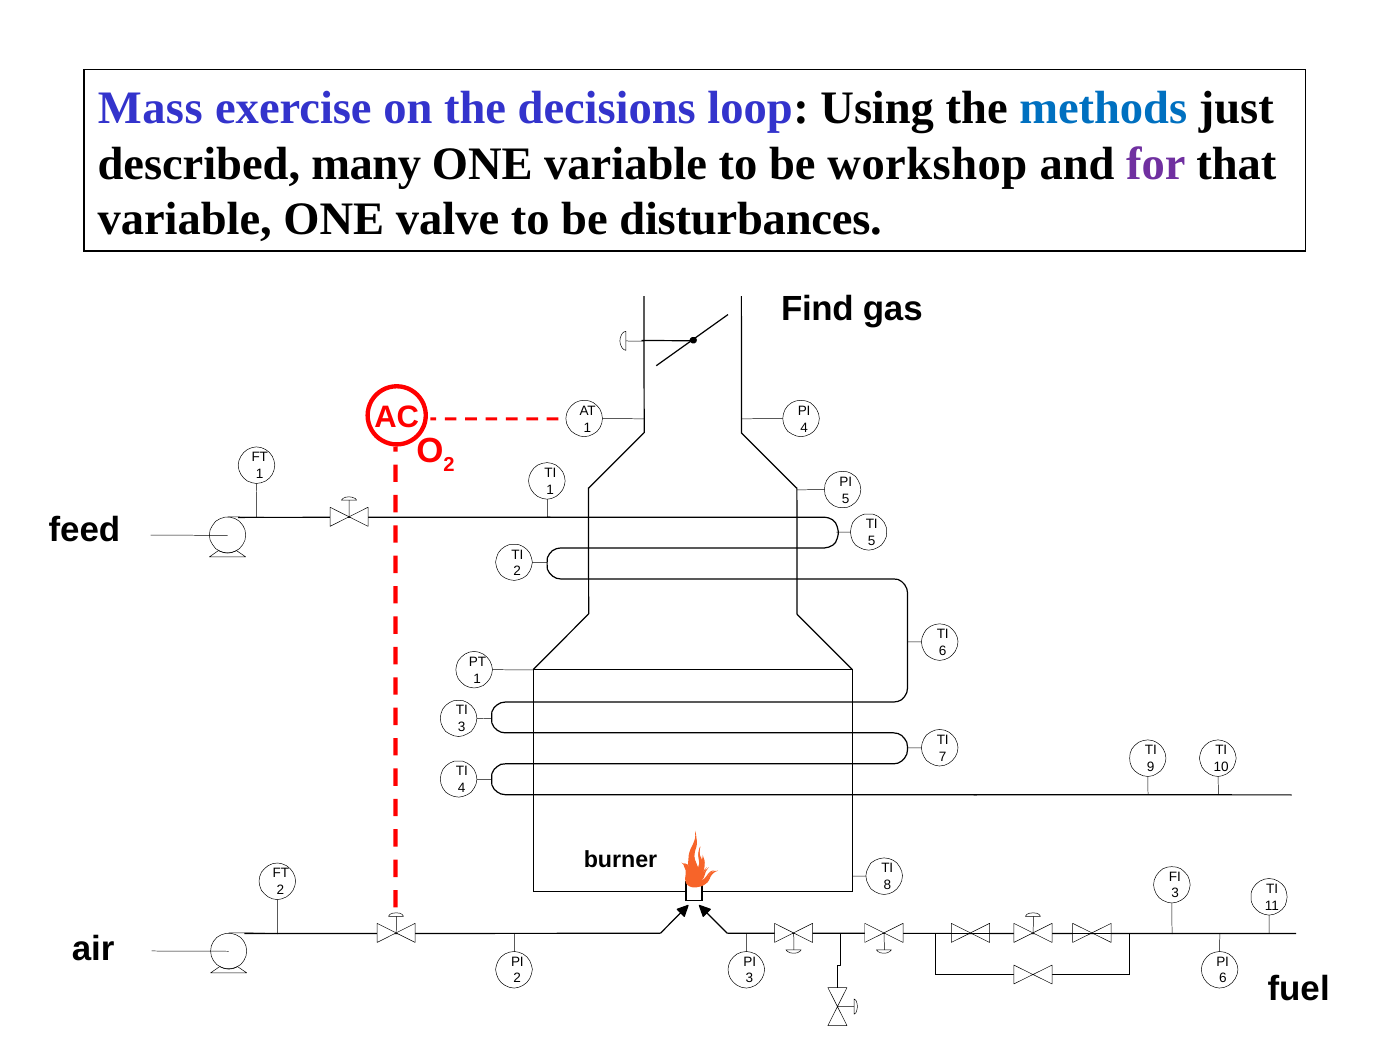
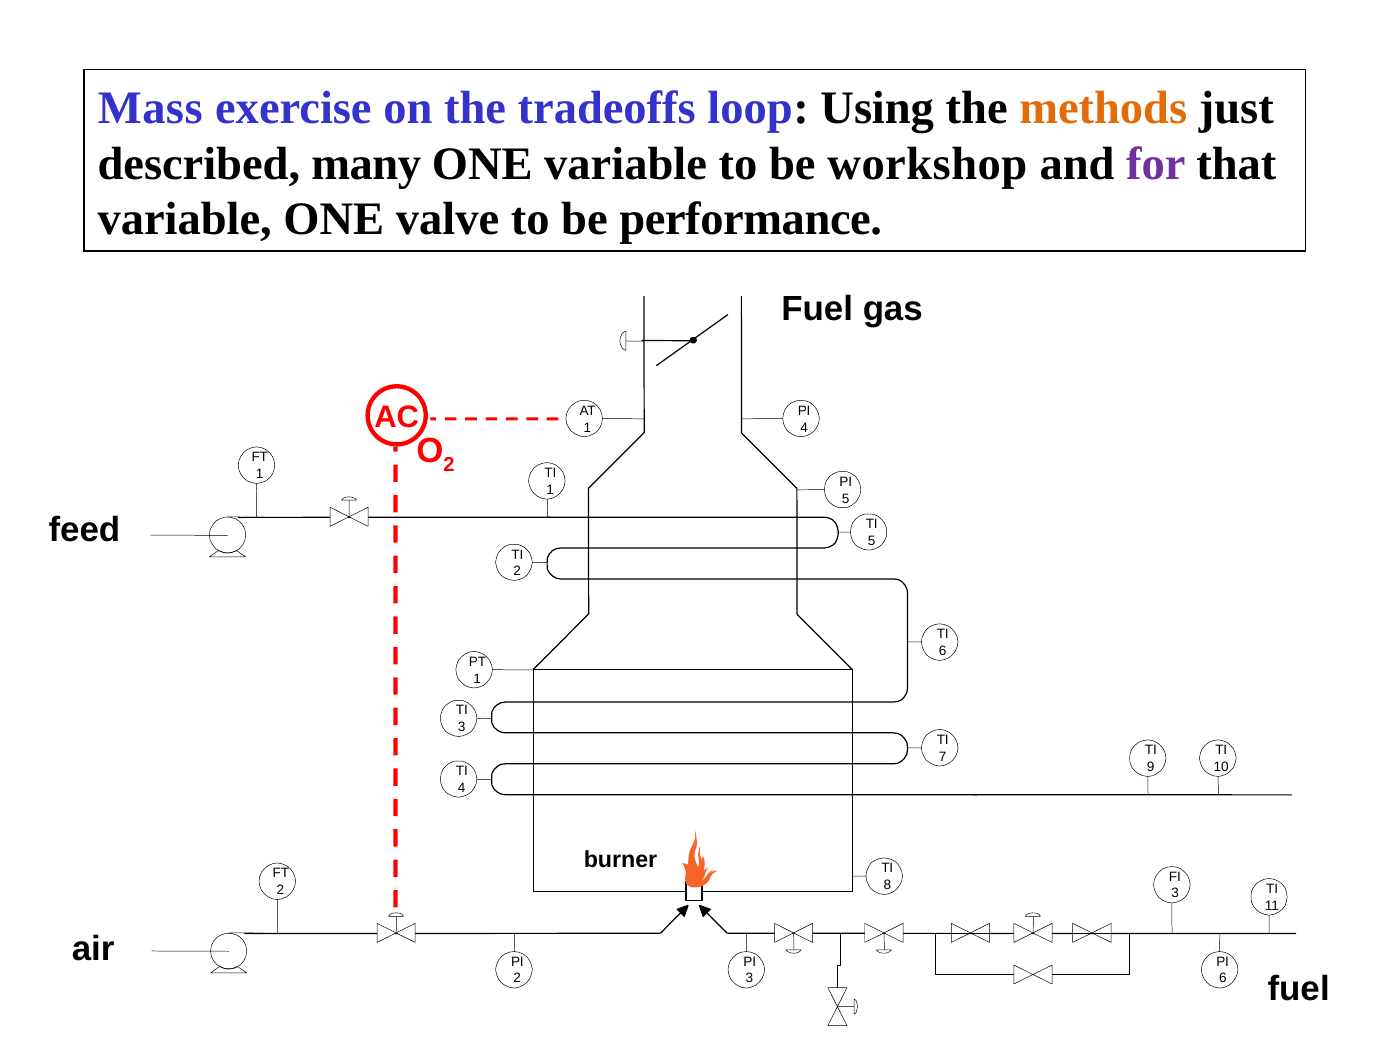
decisions: decisions -> tradeoffs
methods colour: blue -> orange
disturbances: disturbances -> performance
Find at (817, 309): Find -> Fuel
